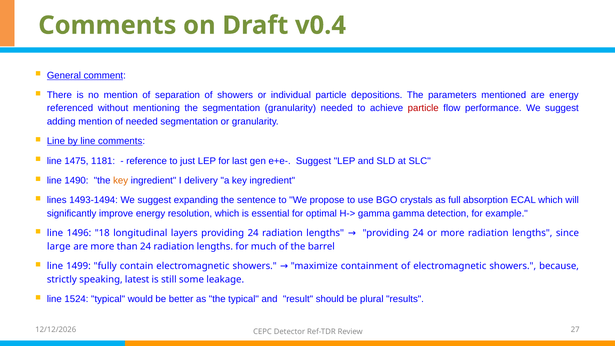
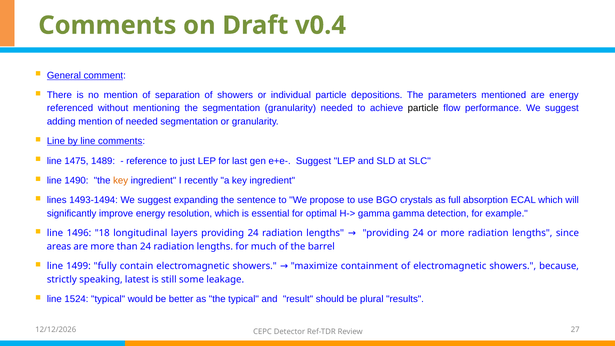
particle at (423, 108) colour: red -> black
1181: 1181 -> 1489
delivery: delivery -> recently
large: large -> areas
